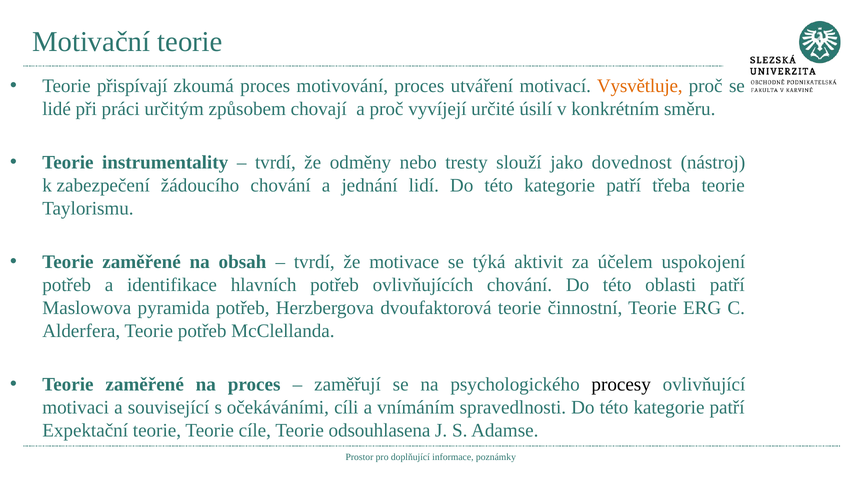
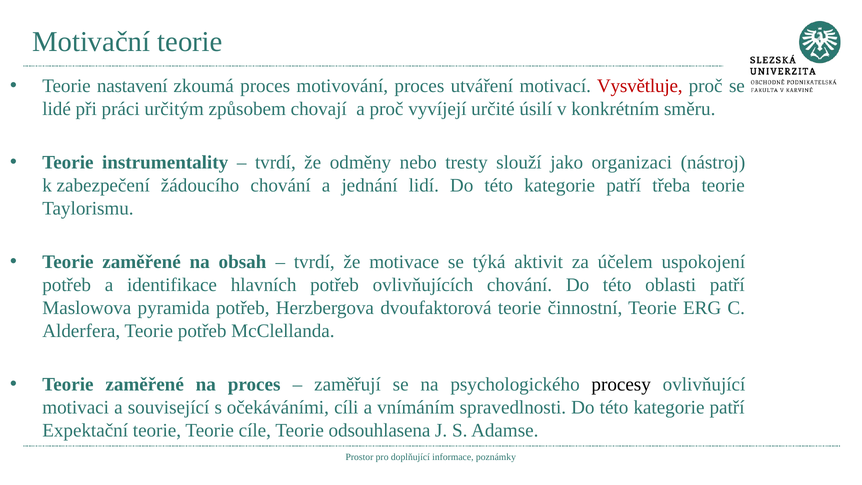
přispívají: přispívají -> nastavení
Vysvětluje colour: orange -> red
dovednost: dovednost -> organizaci
